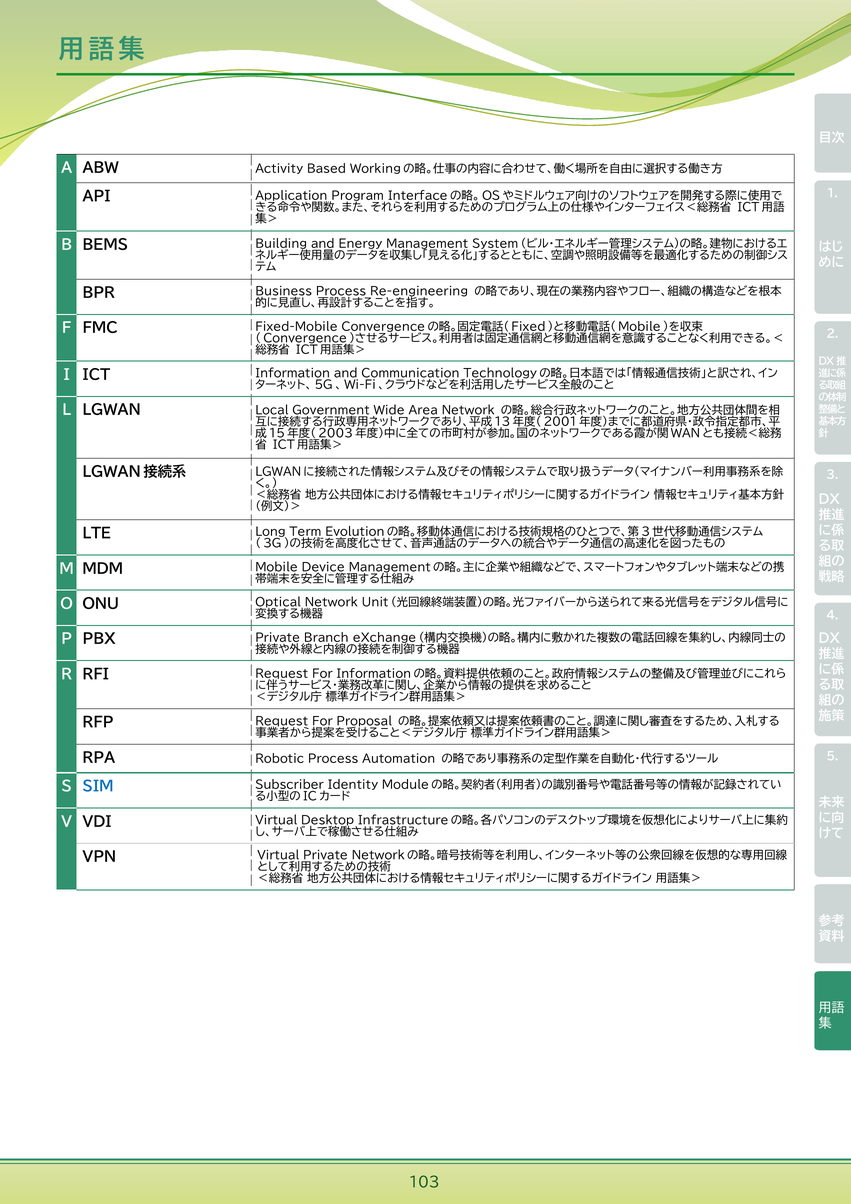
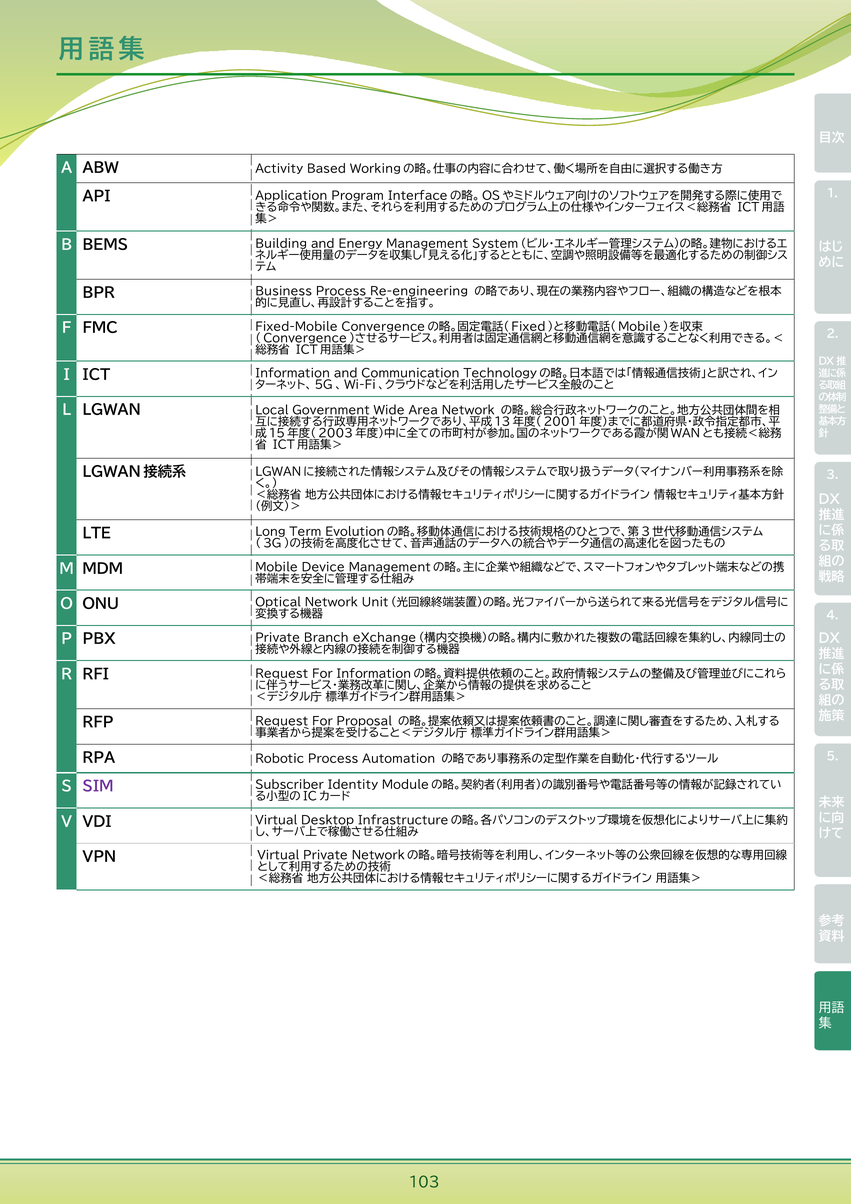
SIM colour: blue -> purple
